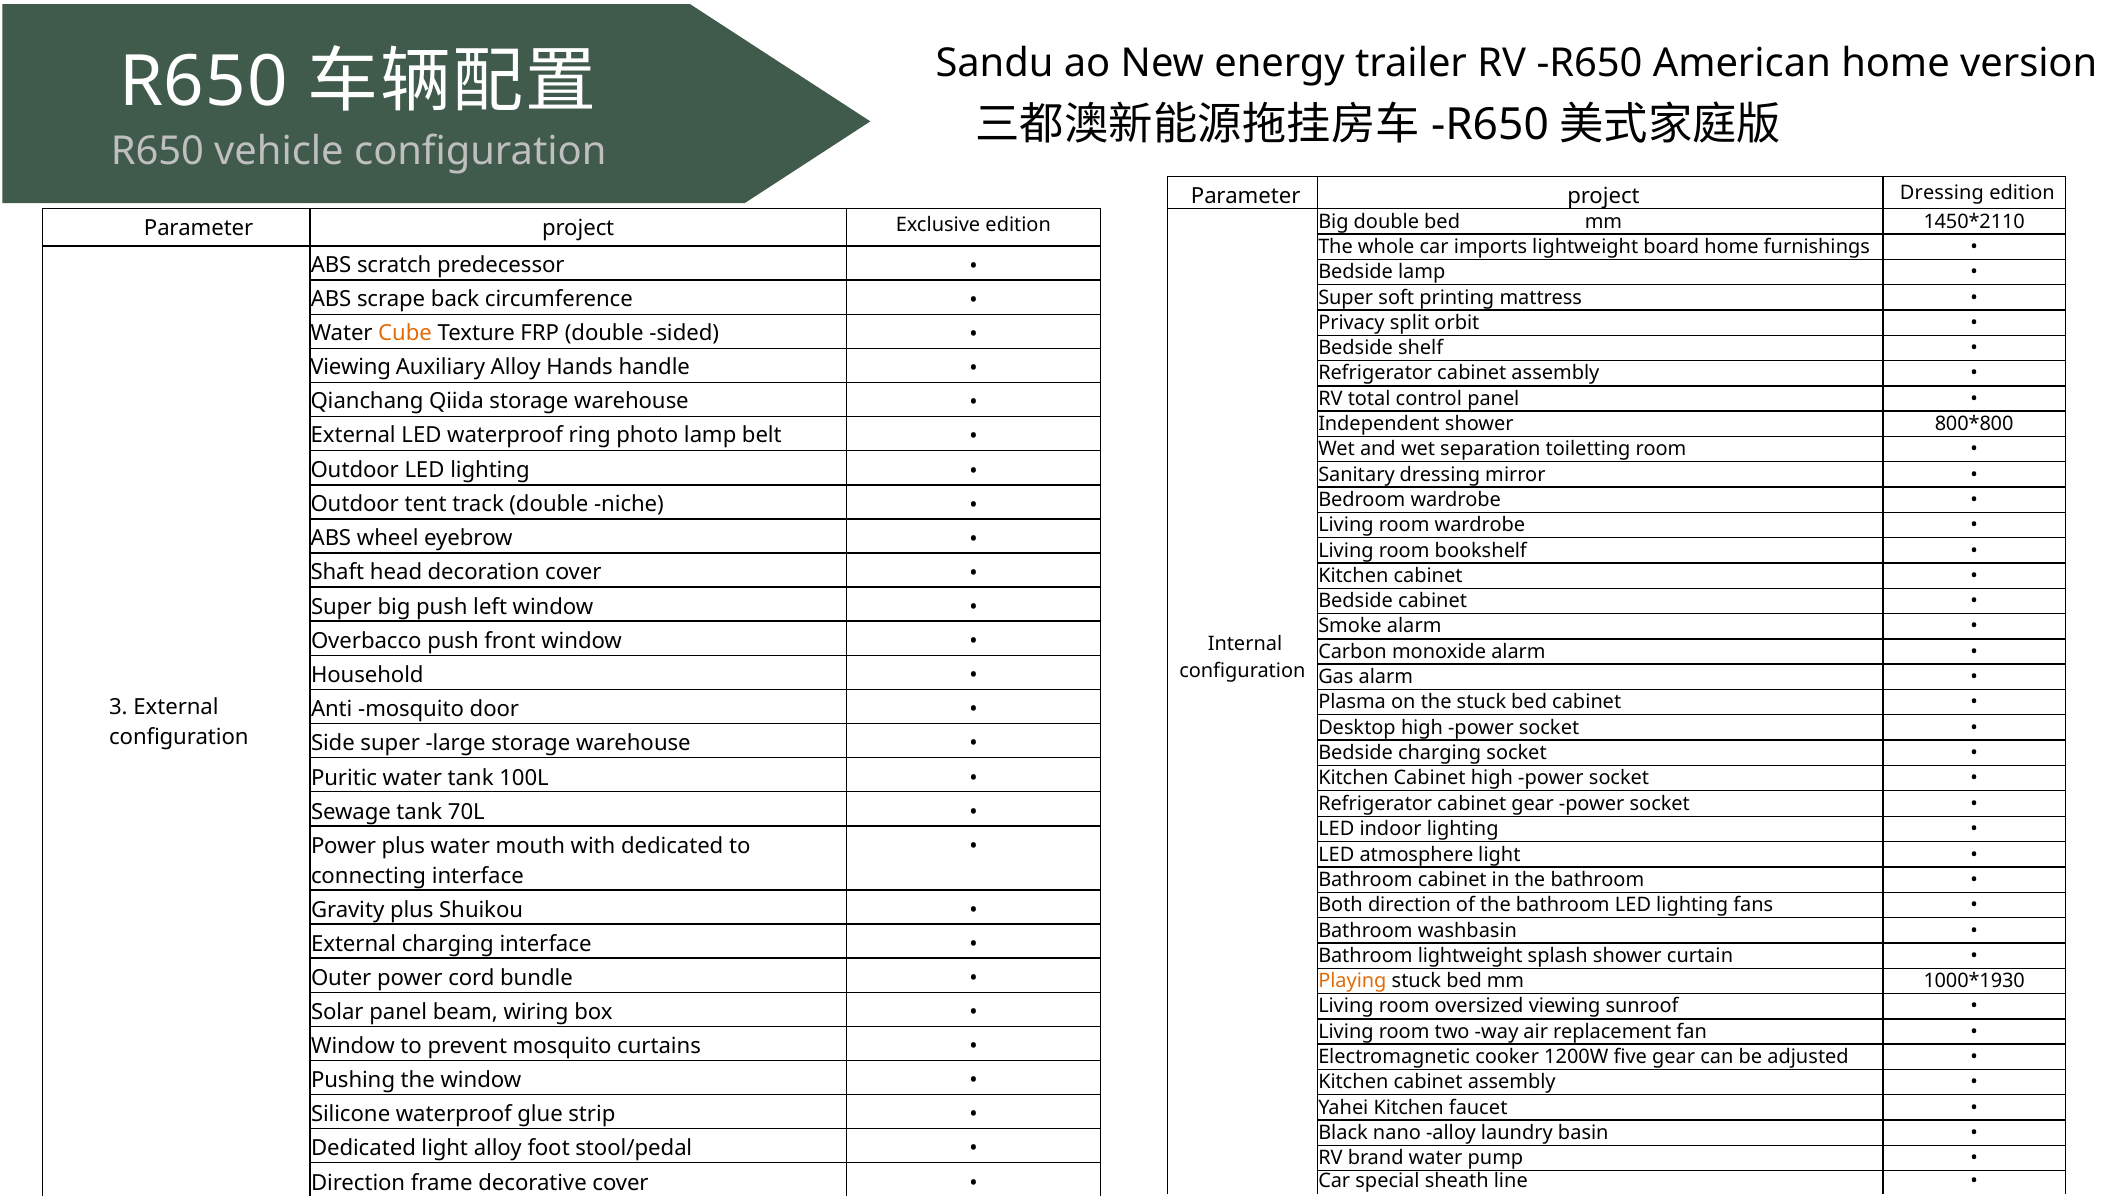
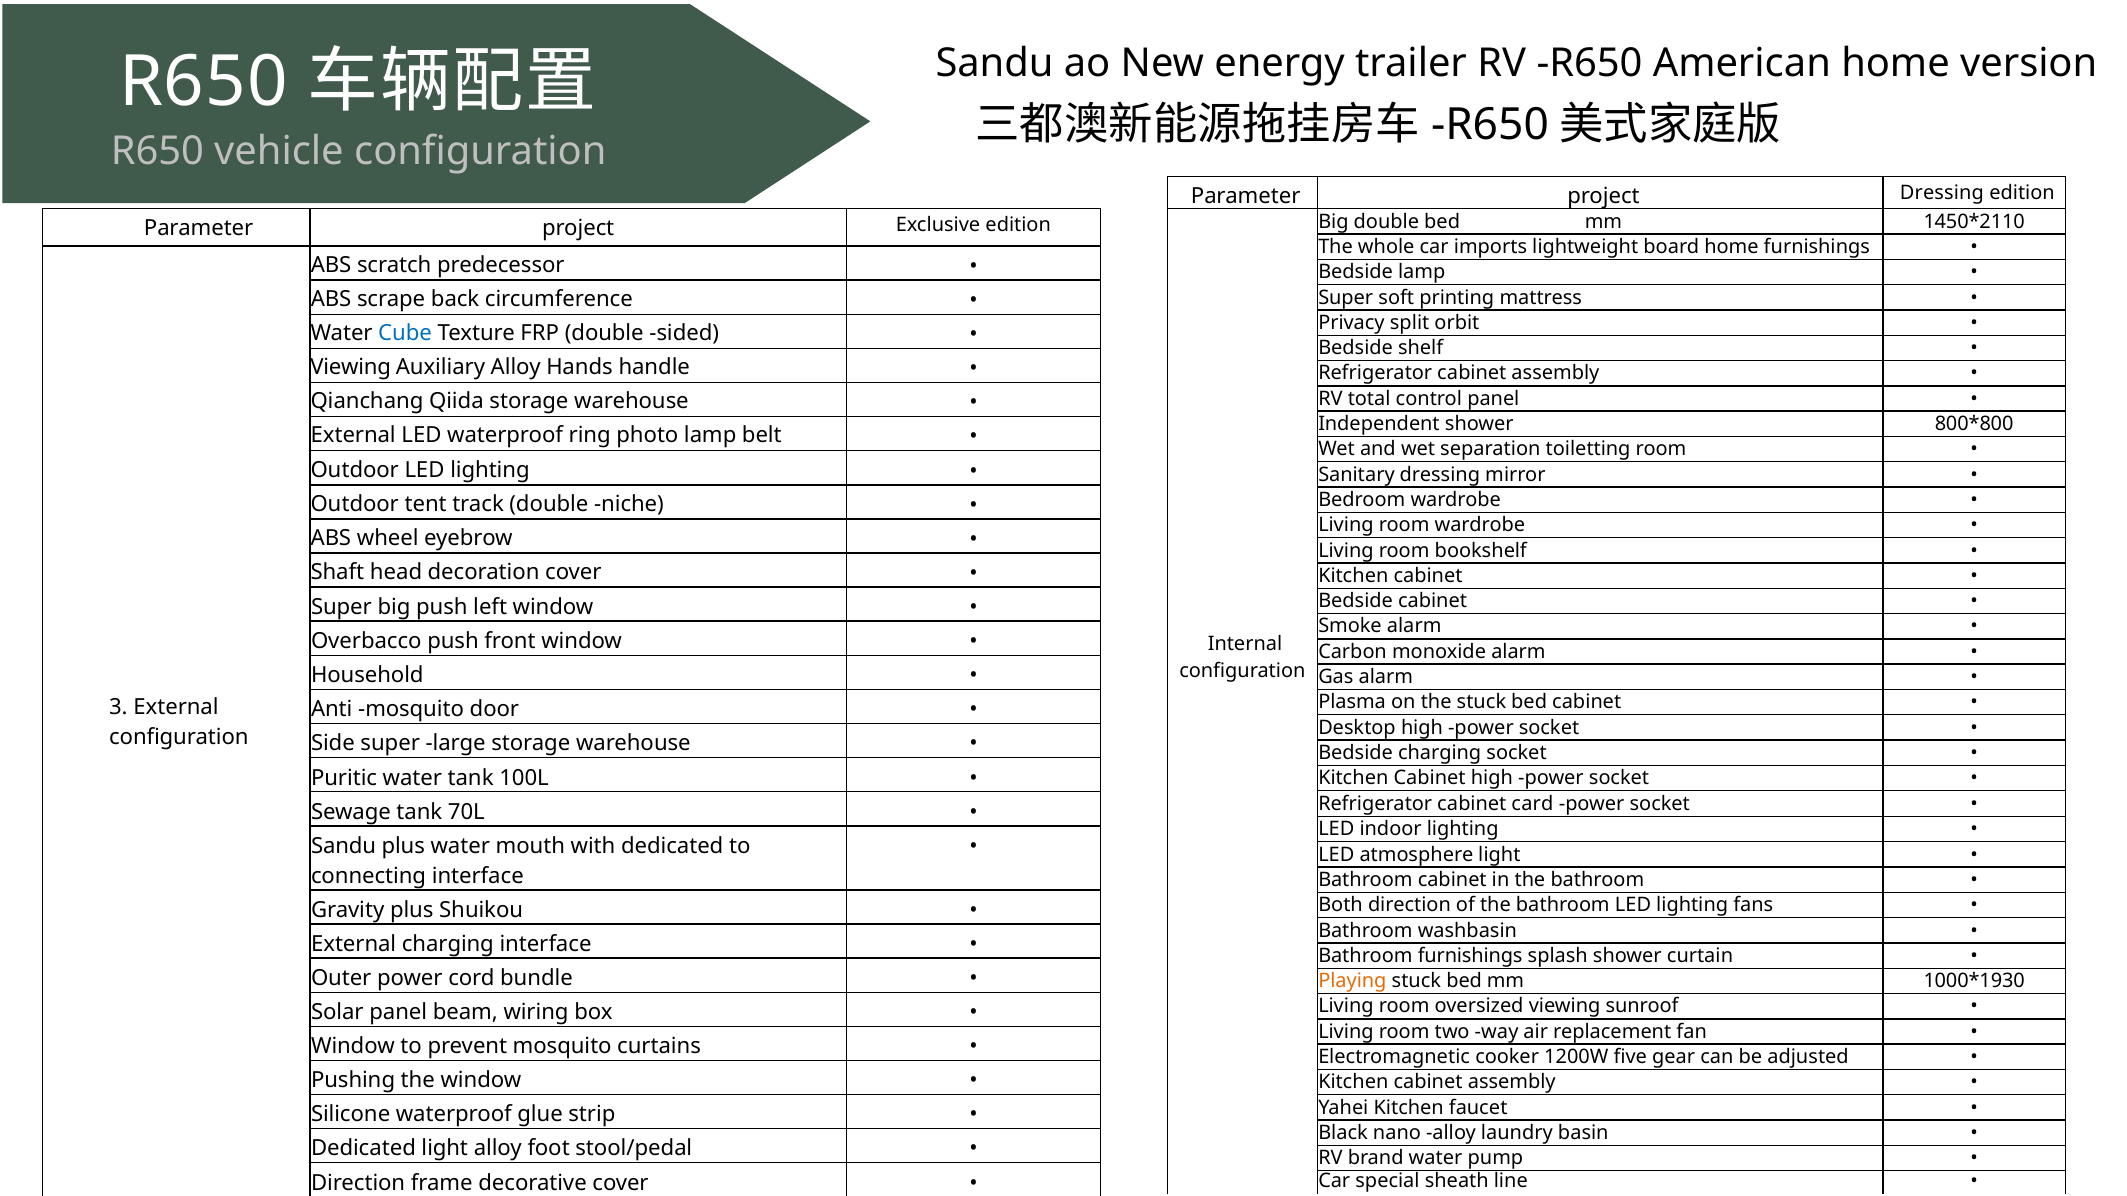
Cube colour: orange -> blue
cabinet gear: gear -> card
Power at (344, 846): Power -> Sandu
Bathroom lightweight: lightweight -> furnishings
